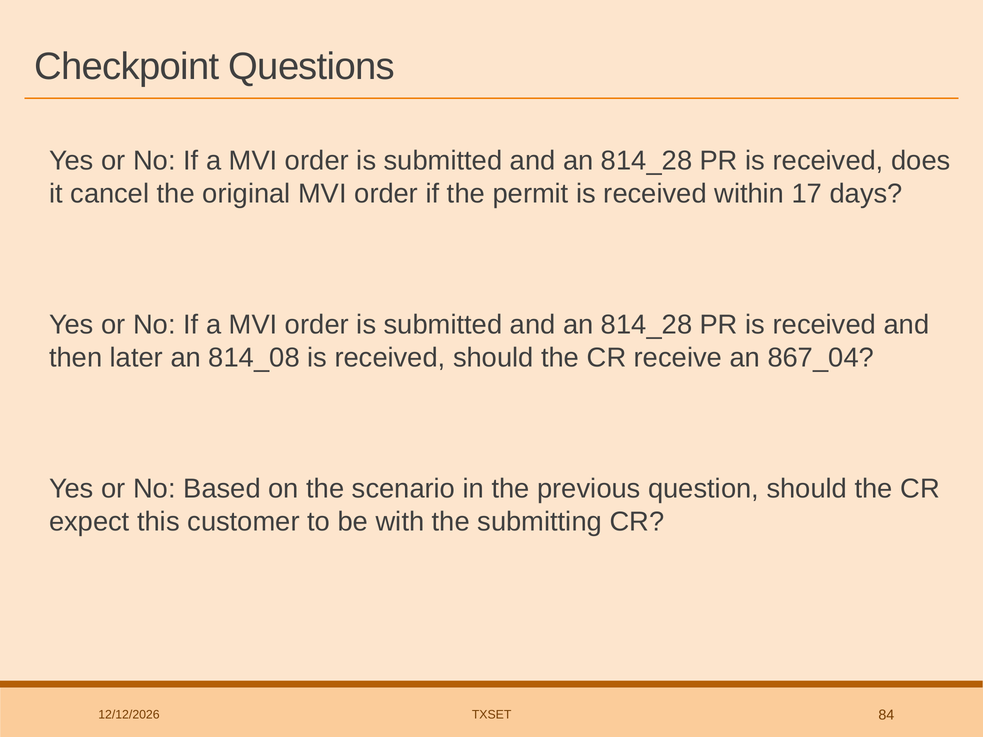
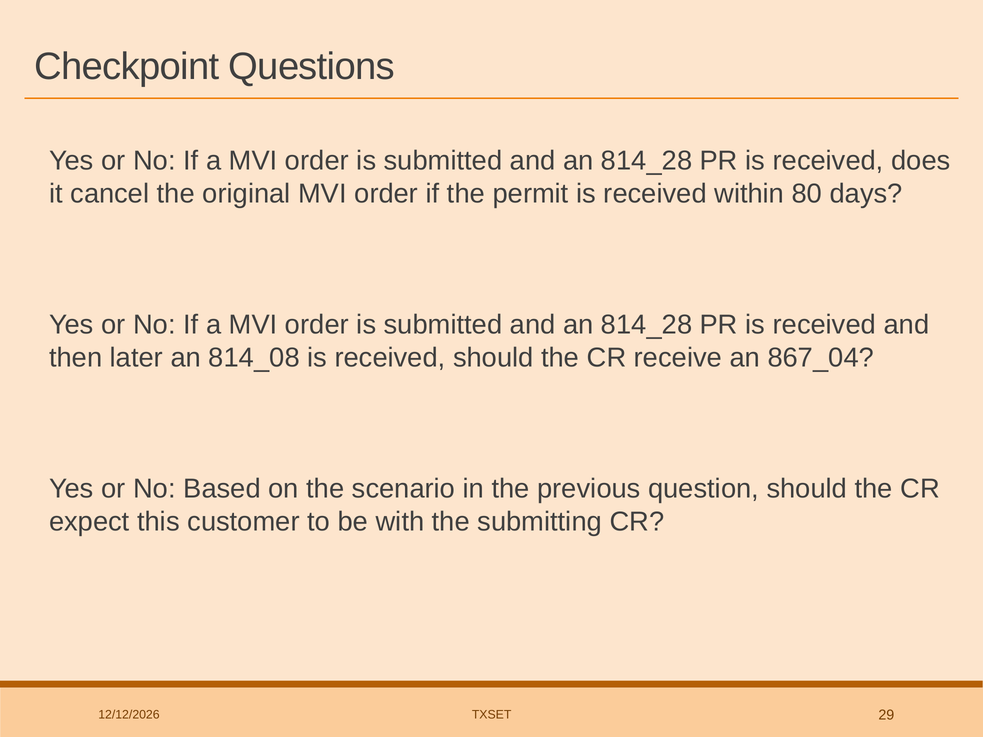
17: 17 -> 80
84: 84 -> 29
